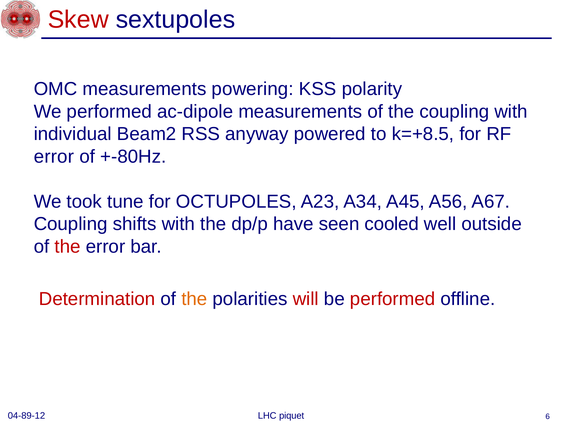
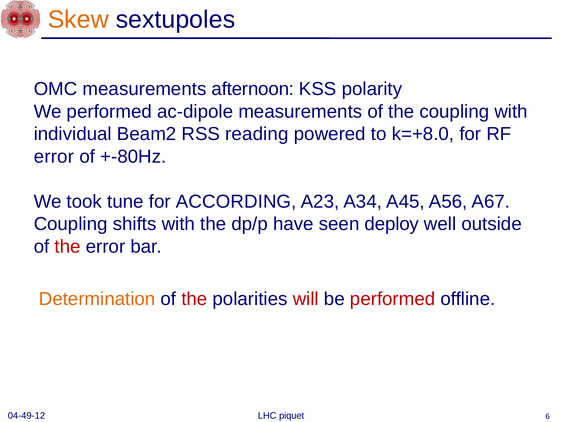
Skew colour: red -> orange
powering: powering -> afternoon
anyway: anyway -> reading
k=+8.5: k=+8.5 -> k=+8.0
OCTUPOLES: OCTUPOLES -> ACCORDING
cooled: cooled -> deploy
Determination colour: red -> orange
the at (194, 299) colour: orange -> red
04-89-12: 04-89-12 -> 04-49-12
